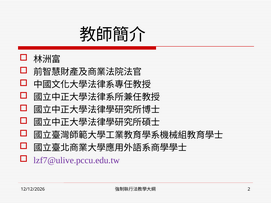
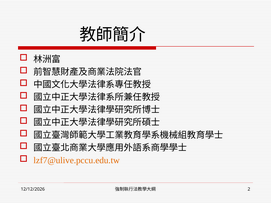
lzf7@ulive.pccu.edu.tw colour: purple -> orange
